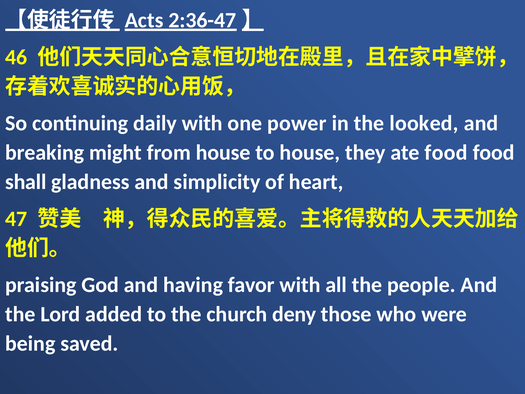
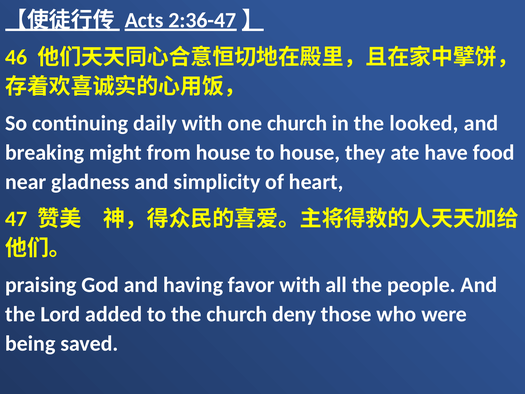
one power: power -> church
ate food: food -> have
shall: shall -> near
